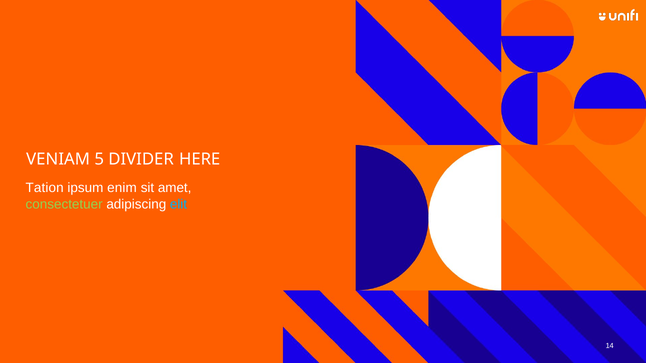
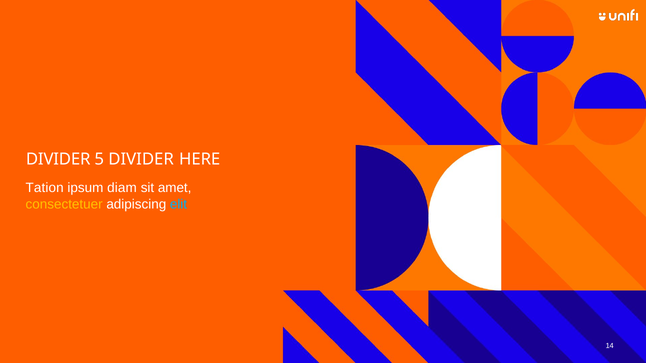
VENIAM at (58, 159): VENIAM -> DIVIDER
enim: enim -> diam
consectetuer colour: light green -> yellow
